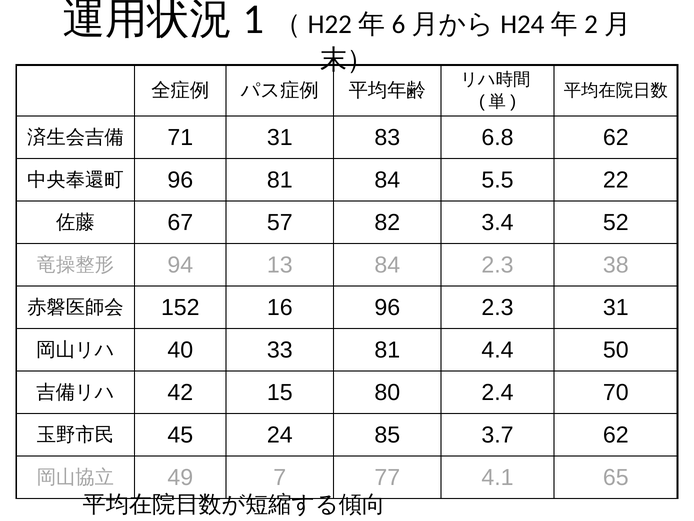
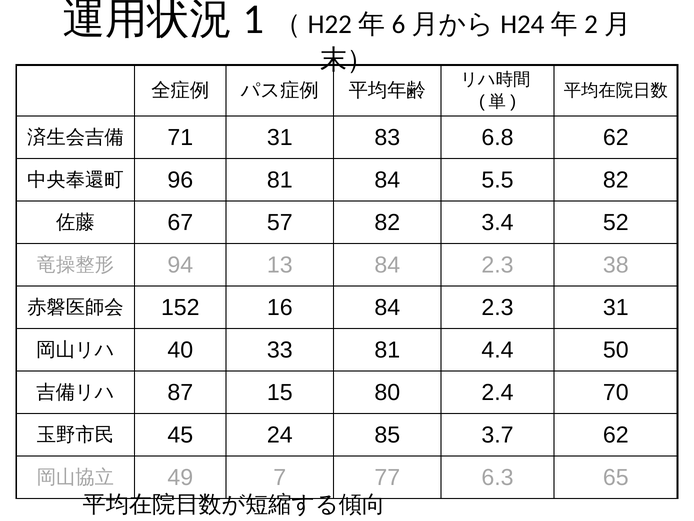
5.5 22: 22 -> 82
16 96: 96 -> 84
42: 42 -> 87
4.1: 4.1 -> 6.3
